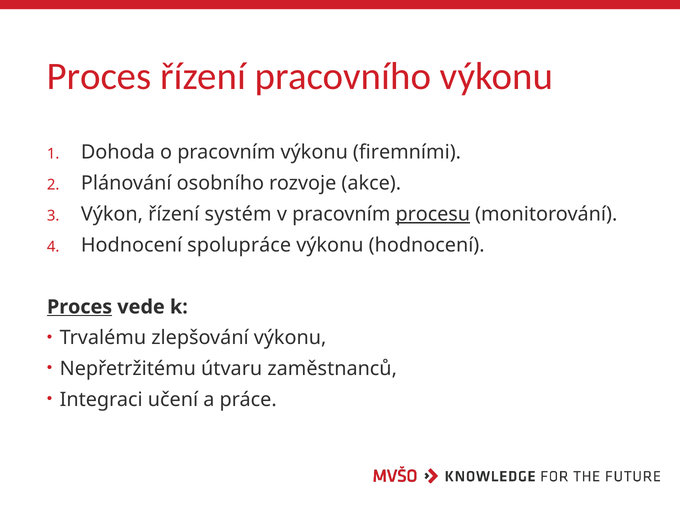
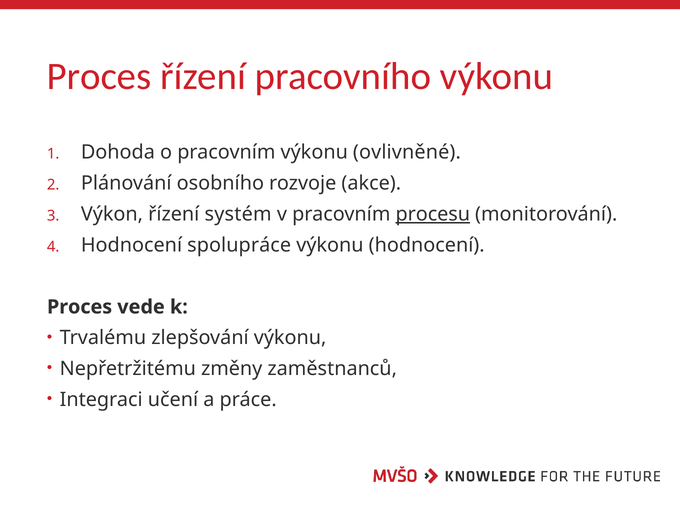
firemními: firemními -> ovlivněné
Proces at (80, 307) underline: present -> none
útvaru: útvaru -> změny
